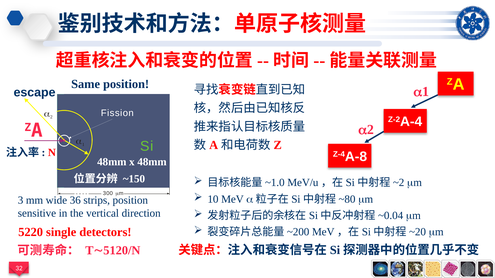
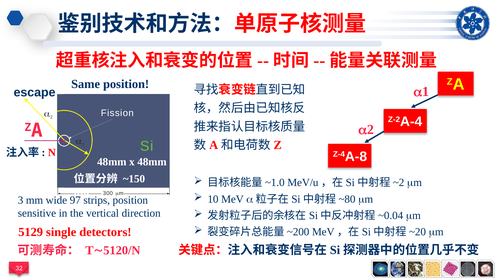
36: 36 -> 97
5220: 5220 -> 5129
